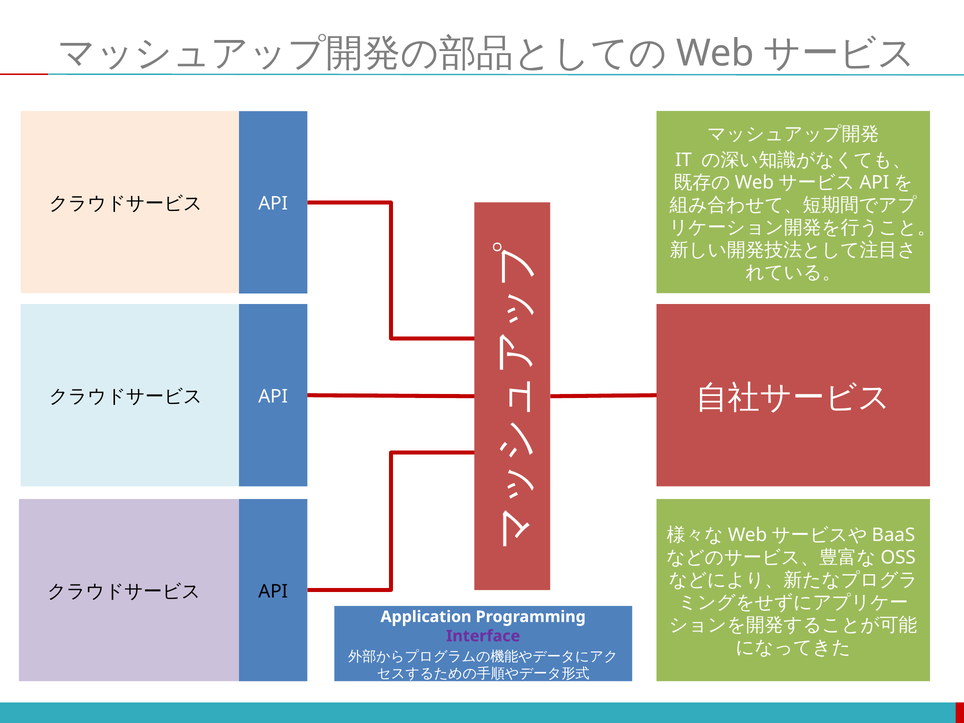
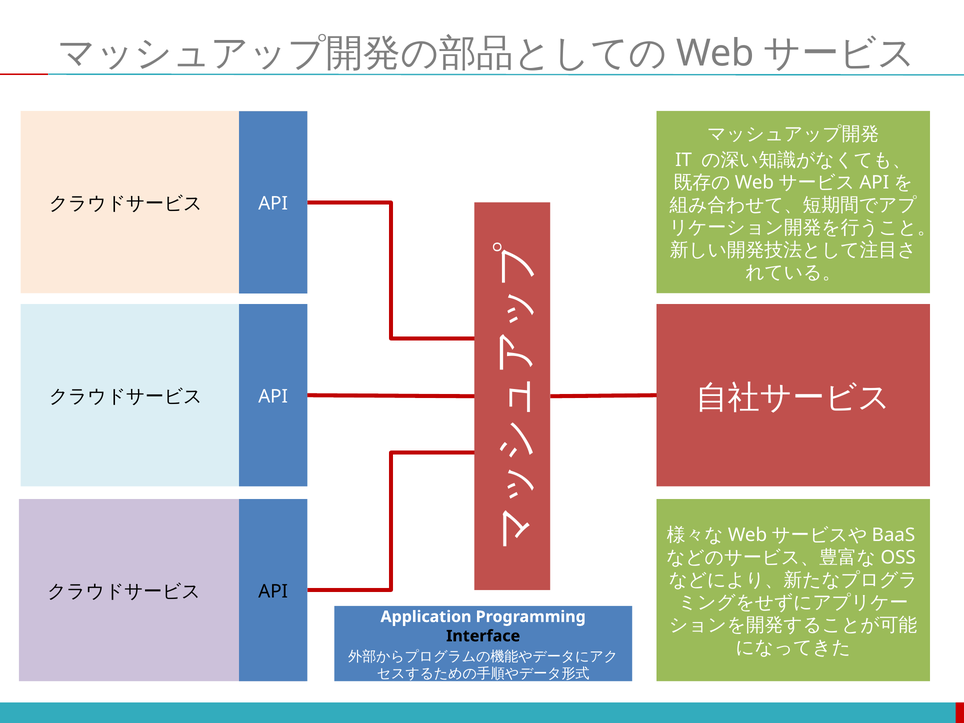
Interface colour: purple -> black
